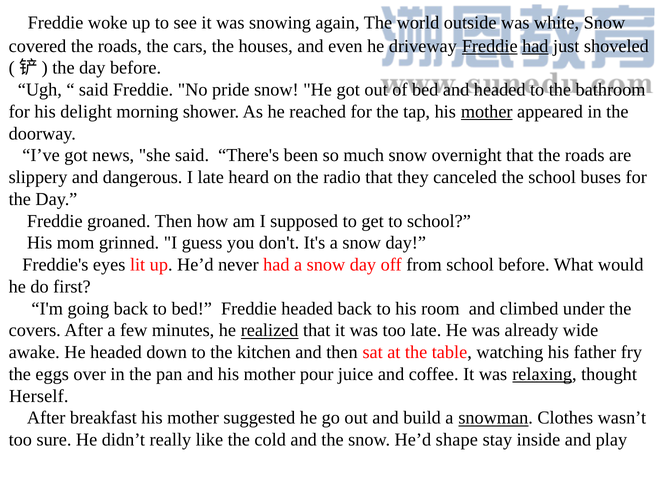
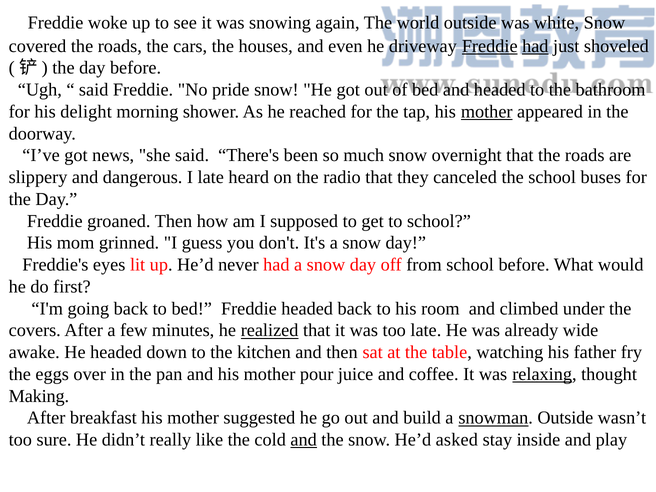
Herself: Herself -> Making
snowman Clothes: Clothes -> Outside
and at (304, 440) underline: none -> present
shape: shape -> asked
